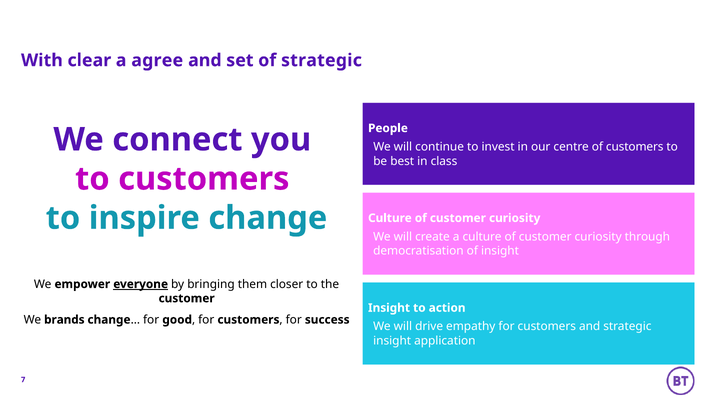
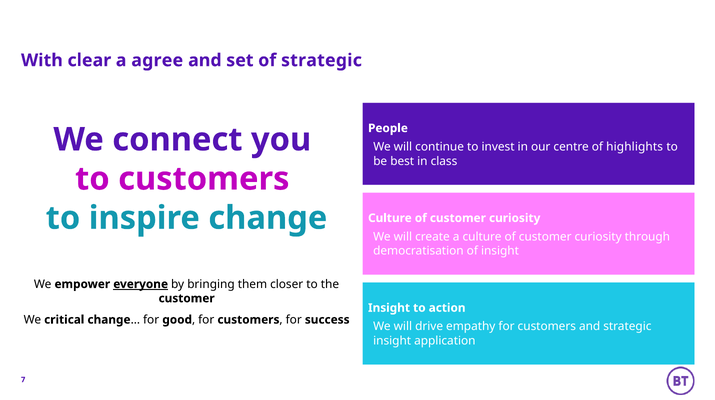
of customers: customers -> highlights
brands: brands -> critical
